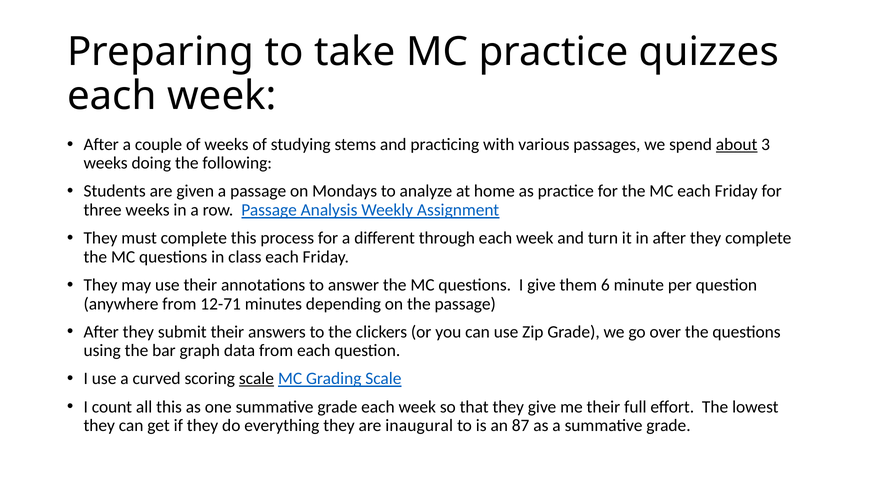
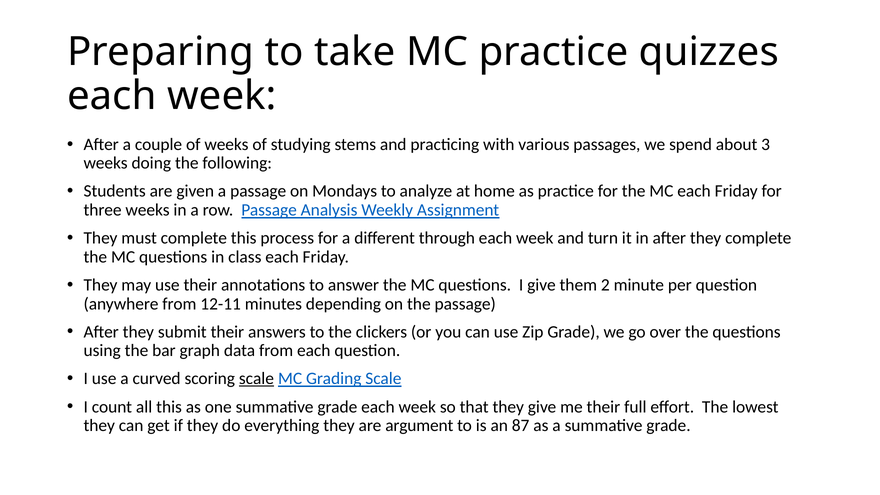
about underline: present -> none
6: 6 -> 2
12-71: 12-71 -> 12-11
inaugural: inaugural -> argument
